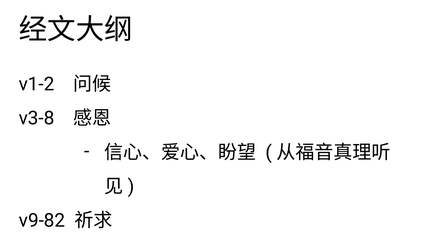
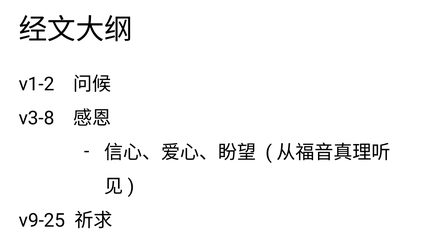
v9-82: v9-82 -> v9-25
